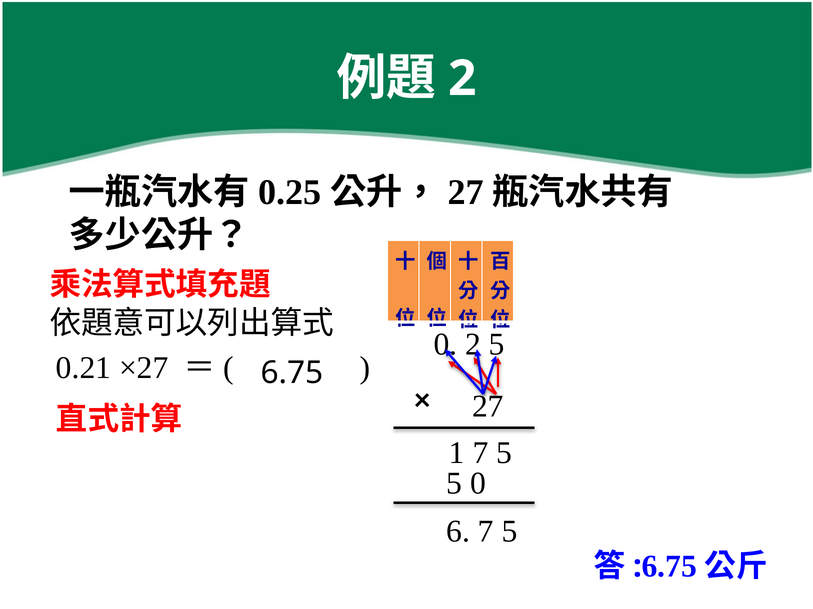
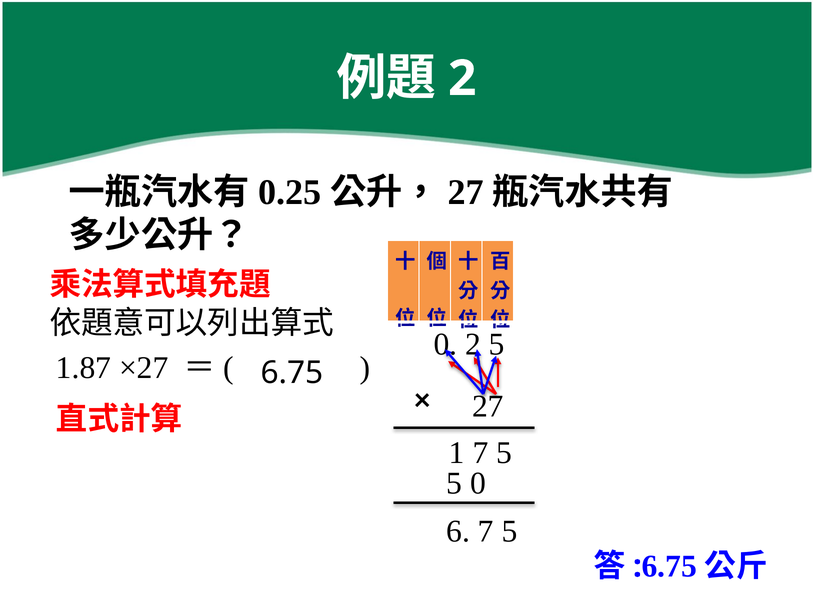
0.21: 0.21 -> 1.87
